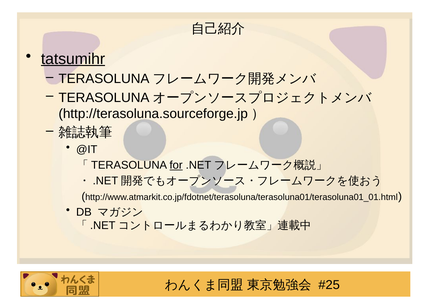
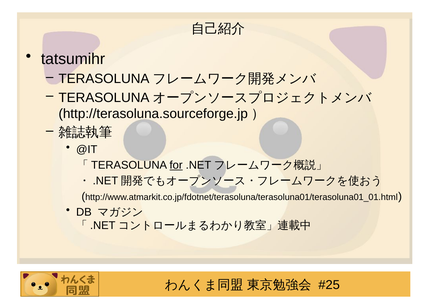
tatsumihr underline: present -> none
